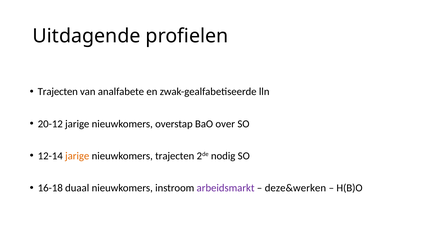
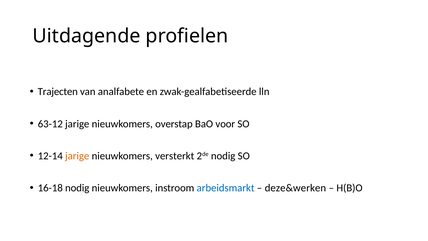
20-12: 20-12 -> 63-12
over: over -> voor
nieuwkomers trajecten: trajecten -> versterkt
16-18 duaal: duaal -> nodig
arbeidsmarkt colour: purple -> blue
